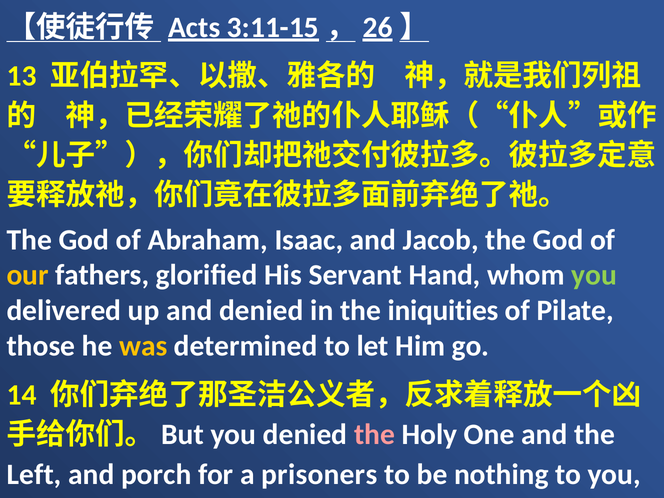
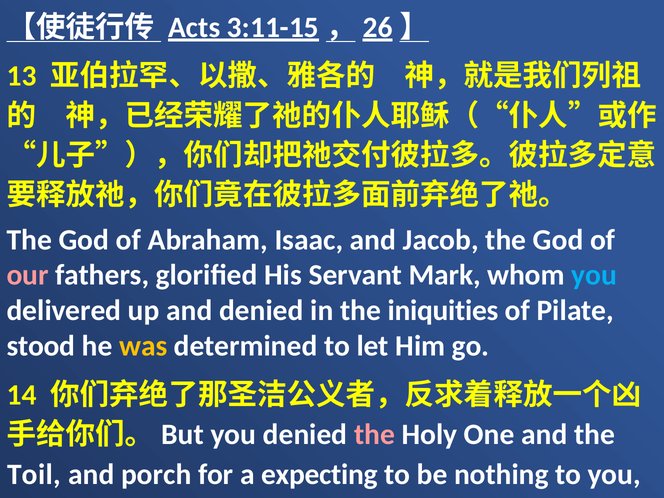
our colour: yellow -> pink
Hand: Hand -> Mark
you at (594, 275) colour: light green -> light blue
those: those -> stood
Left: Left -> Toil
prisoners: prisoners -> expecting
